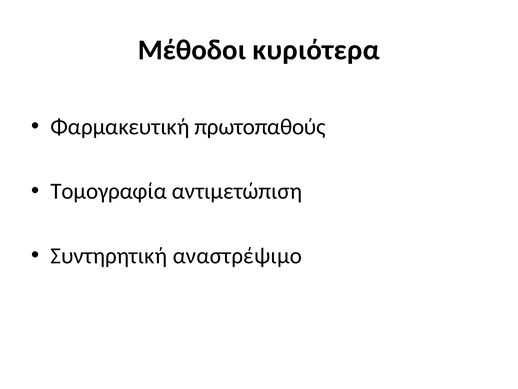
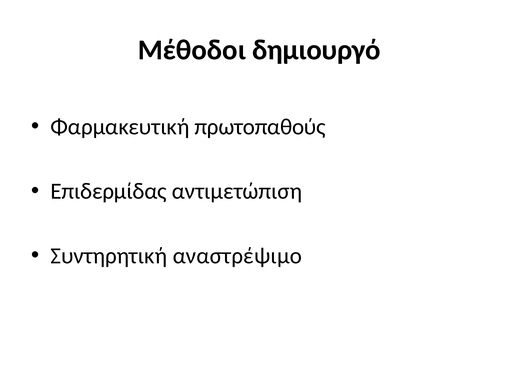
κυριότερα: κυριότερα -> δημιουργό
Τομογραφία: Τομογραφία -> Επιδερμίδας
